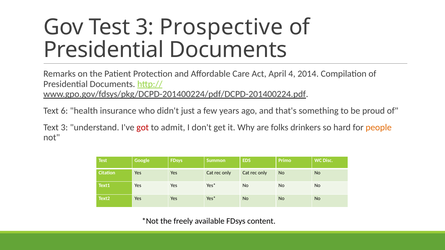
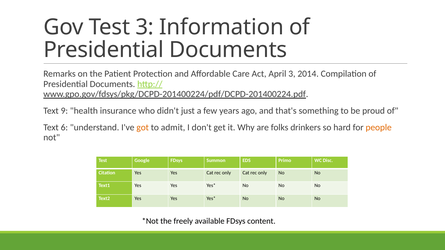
Prospective: Prospective -> Information
April 4: 4 -> 3
6: 6 -> 9
Text 3: 3 -> 6
got colour: red -> orange
